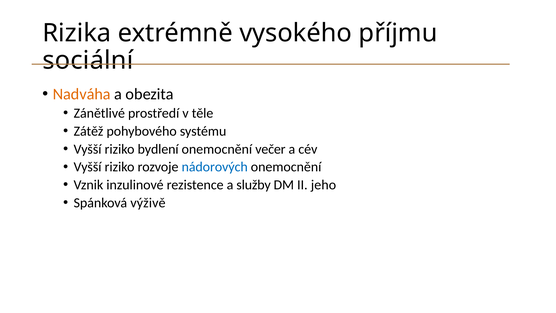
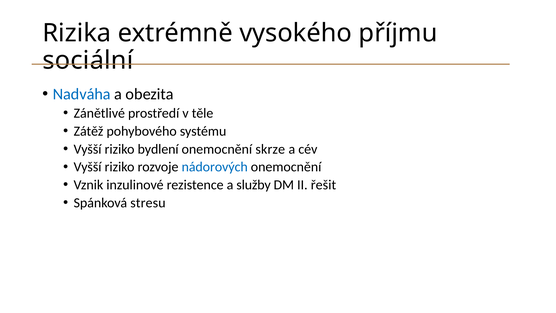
Nadváha colour: orange -> blue
večer: večer -> skrze
jeho: jeho -> řešit
výživě: výživě -> stresu
